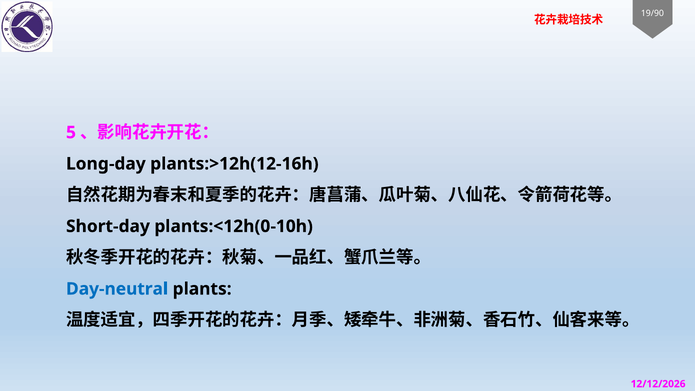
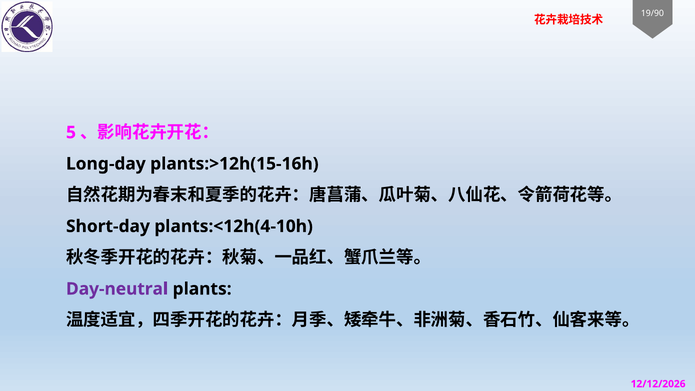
plants:>12h(12-16h: plants:>12h(12-16h -> plants:>12h(15-16h
plants:<12h(0-10h: plants:<12h(0-10h -> plants:<12h(4-10h
Day-neutral colour: blue -> purple
